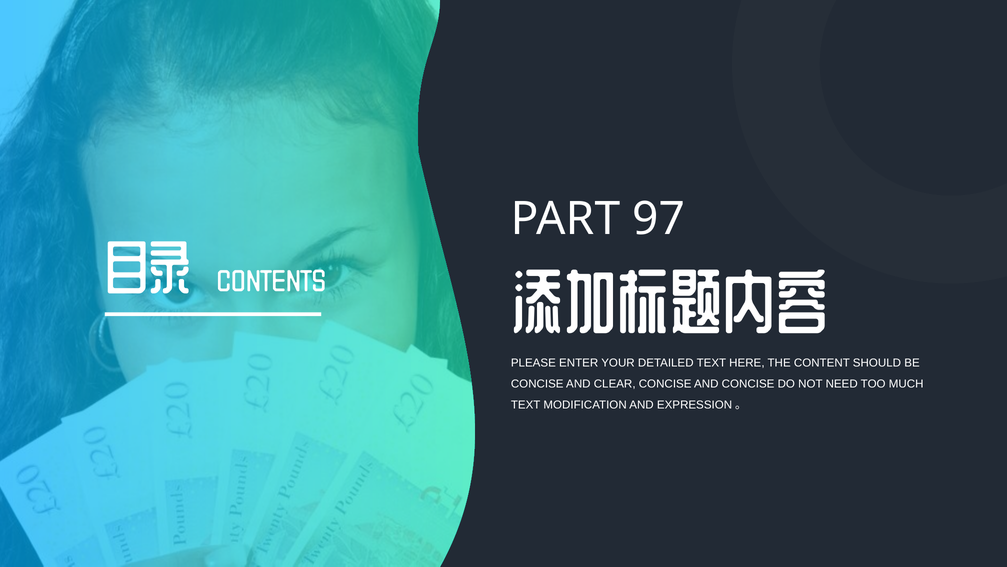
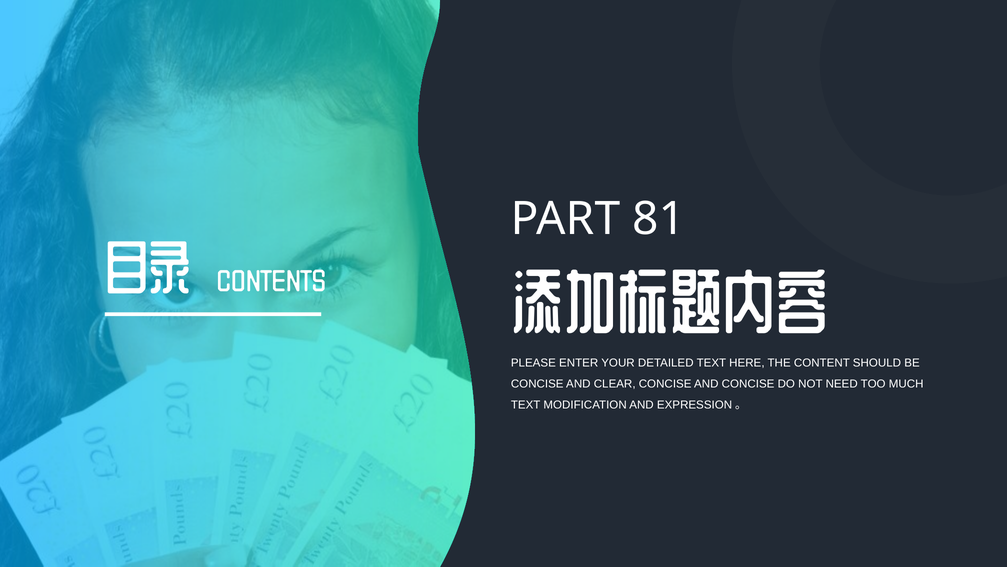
97: 97 -> 81
